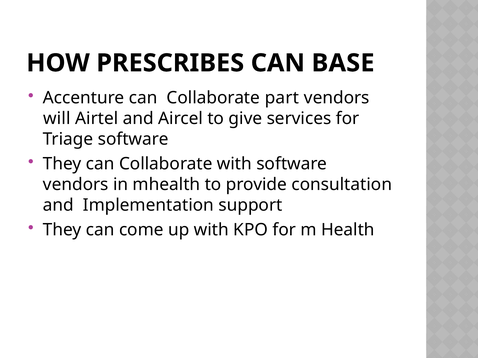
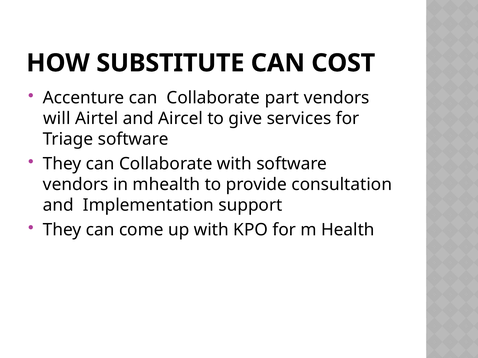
PRESCRIBES: PRESCRIBES -> SUBSTITUTE
BASE: BASE -> COST
